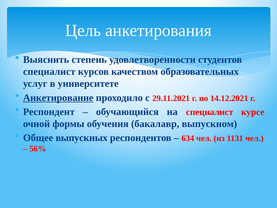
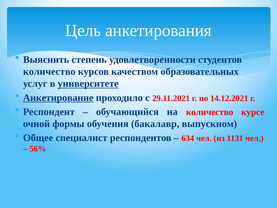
специалист at (49, 72): специалист -> количество
университете underline: none -> present
на специалист: специалист -> количество
выпускных: выпускных -> специалист
